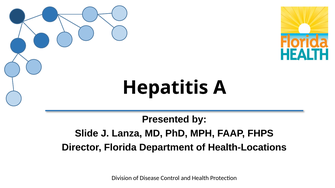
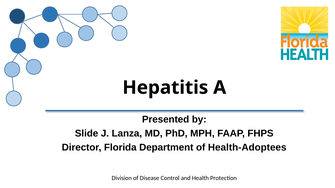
Health-Locations: Health-Locations -> Health-Adoptees
